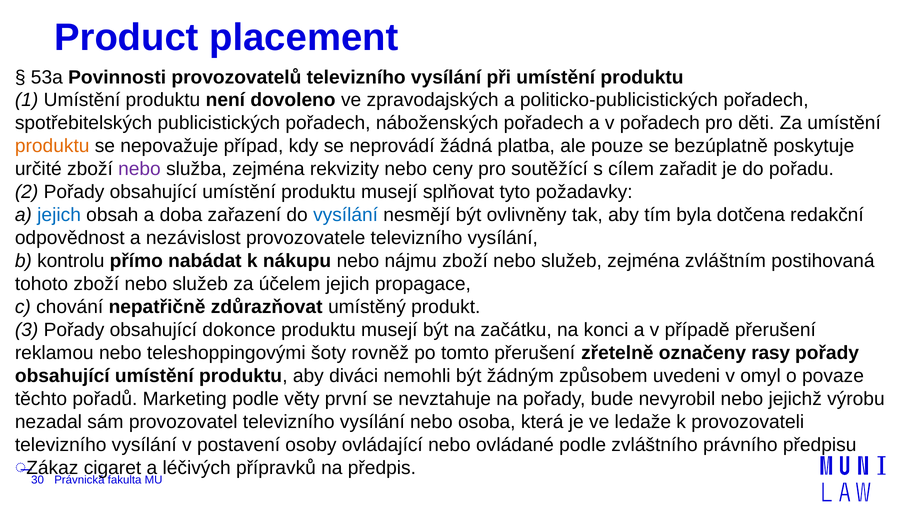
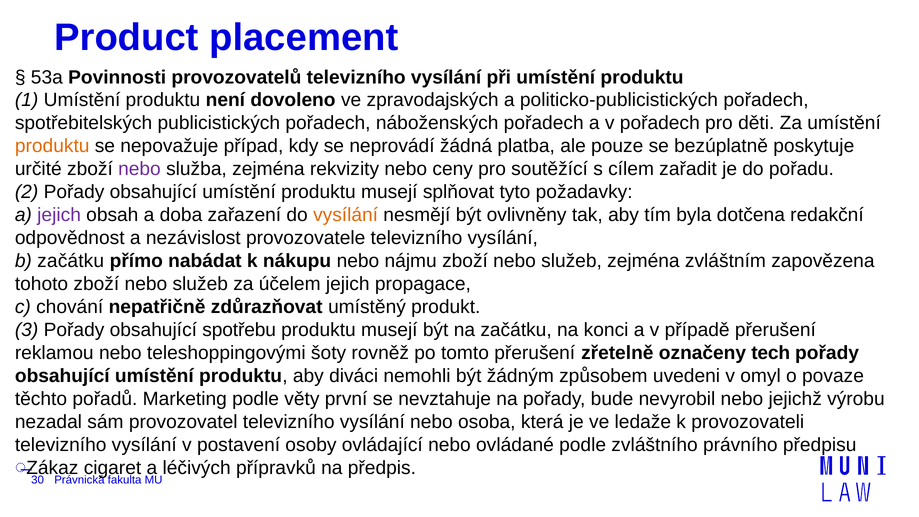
jejich at (59, 215) colour: blue -> purple
vysílání at (346, 215) colour: blue -> orange
b kontrolu: kontrolu -> začátku
postihovaná: postihovaná -> zapovězena
dokonce: dokonce -> spotřebu
rasy: rasy -> tech
